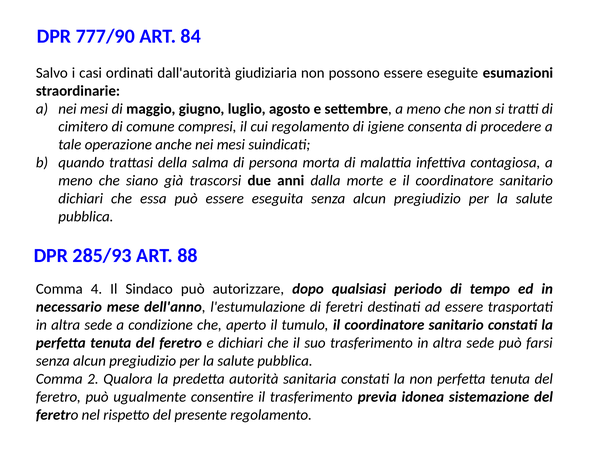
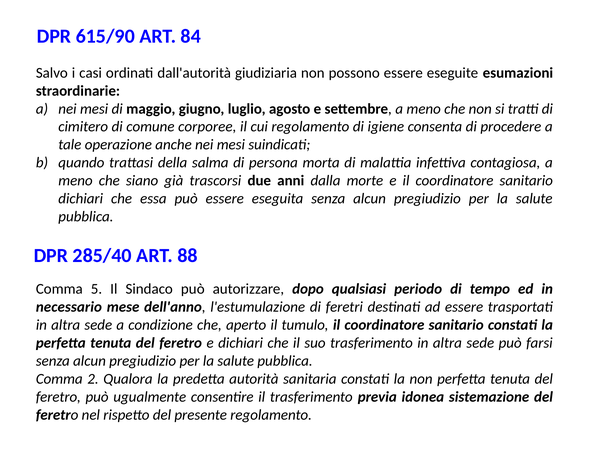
777/90: 777/90 -> 615/90
compresi: compresi -> corporee
285/93: 285/93 -> 285/40
4: 4 -> 5
